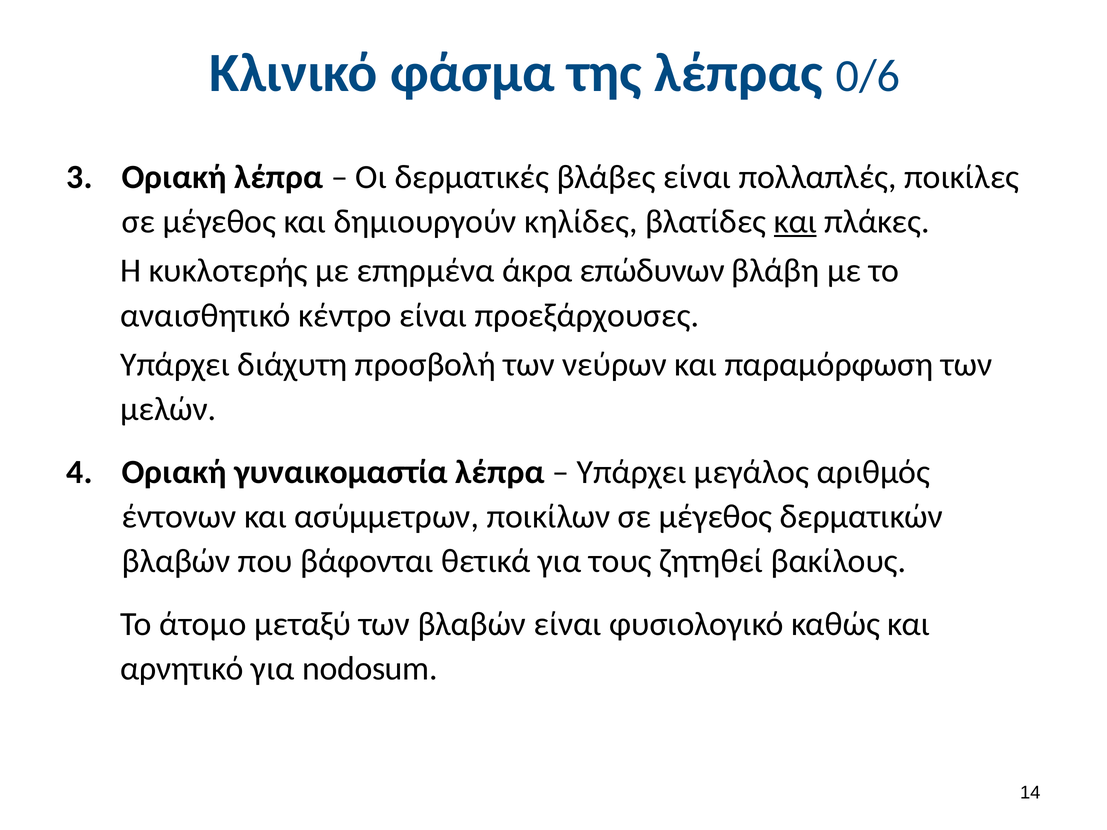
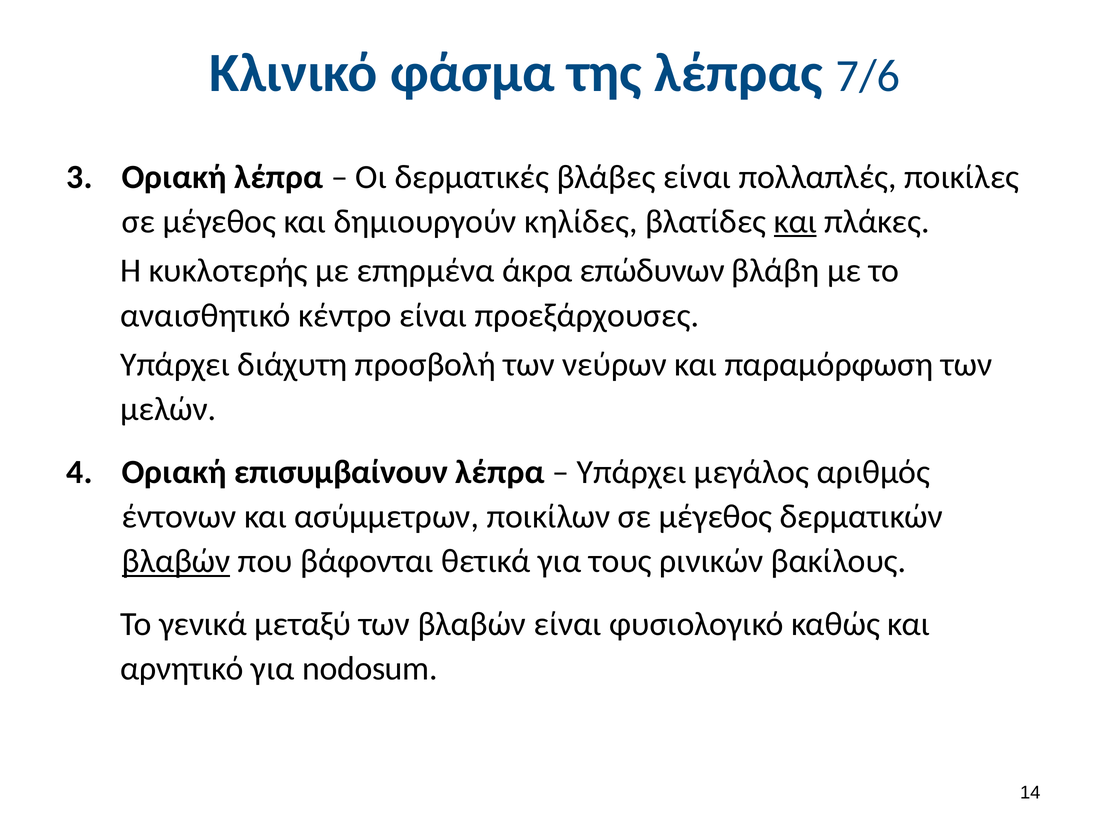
0/6: 0/6 -> 7/6
γυναικομαστία: γυναικομαστία -> επισυμβαίνουν
βλαβών at (176, 561) underline: none -> present
ζητηθεί: ζητηθεί -> ρινικών
άτομο: άτομο -> γενικά
